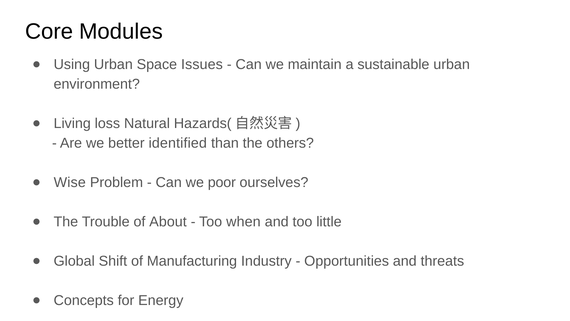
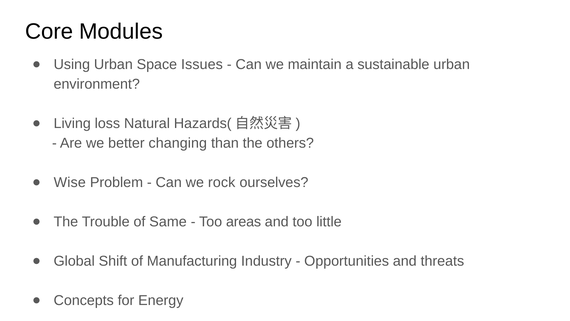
identified: identified -> changing
poor: poor -> rock
About: About -> Same
when: when -> areas
